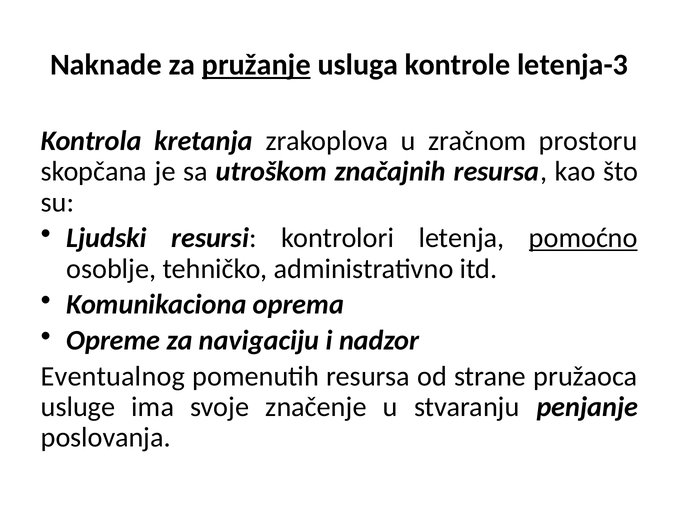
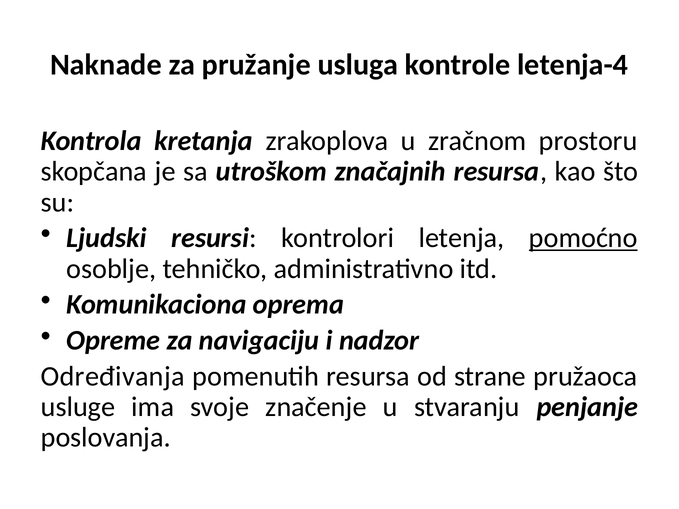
pružanje underline: present -> none
letenja-3: letenja-3 -> letenja-4
Eventualnog: Eventualnog -> Određivanja
